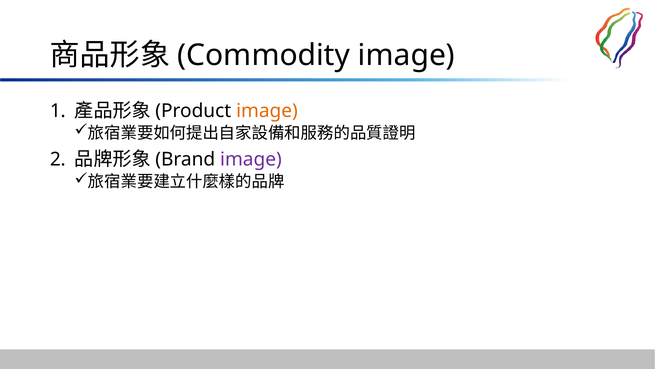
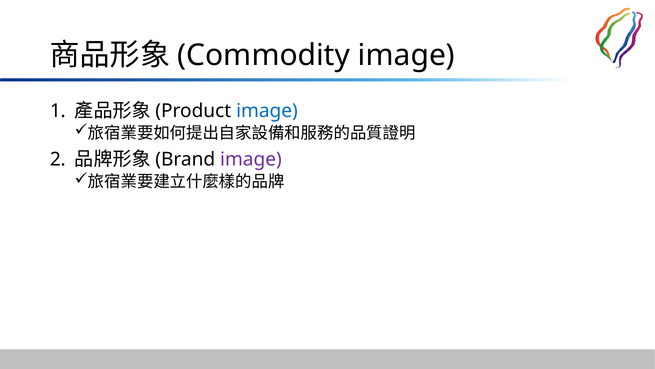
image at (267, 111) colour: orange -> blue
